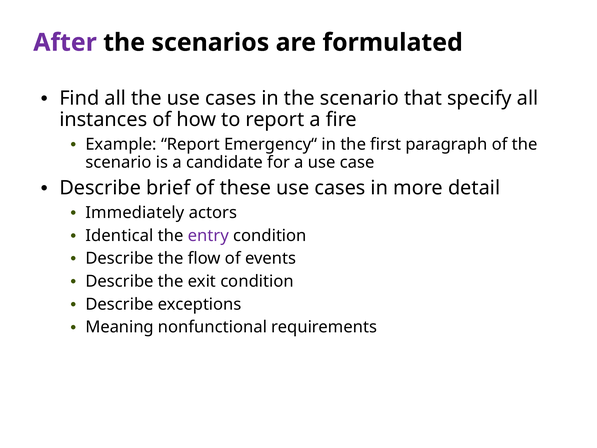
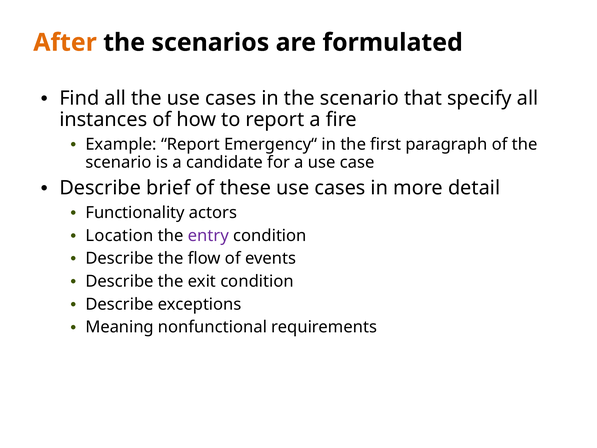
After colour: purple -> orange
Immediately: Immediately -> Functionality
Identical: Identical -> Location
